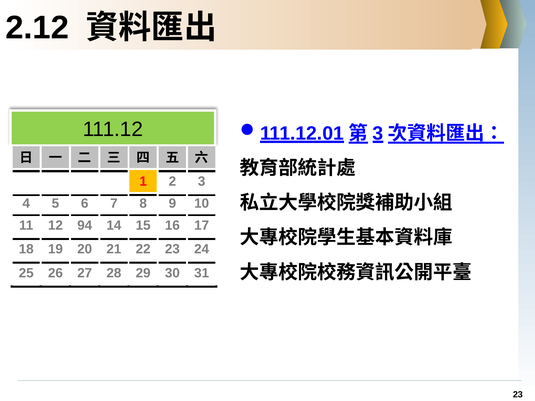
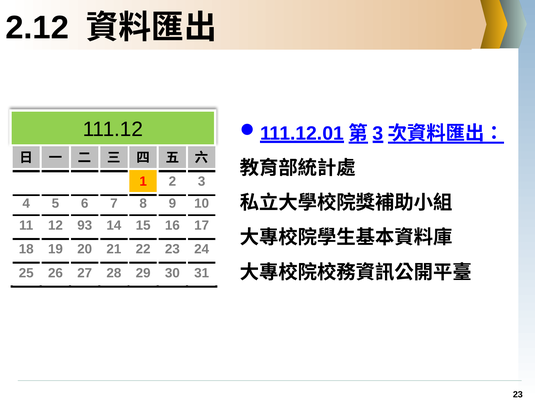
94: 94 -> 93
